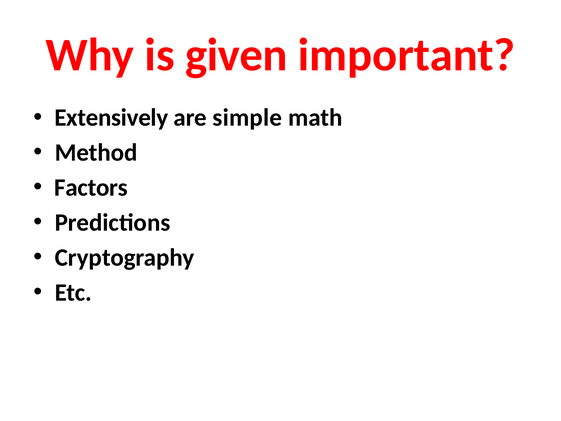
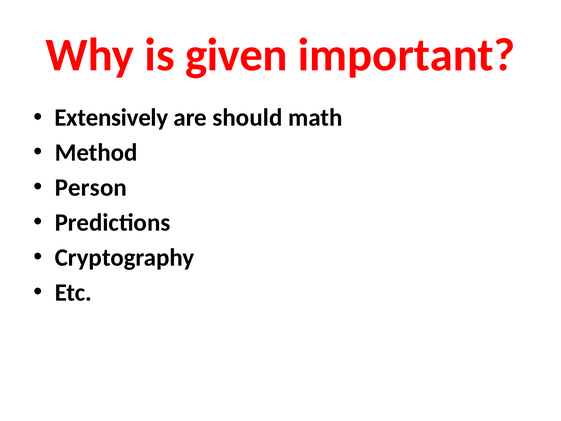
simple: simple -> should
Factors: Factors -> Person
